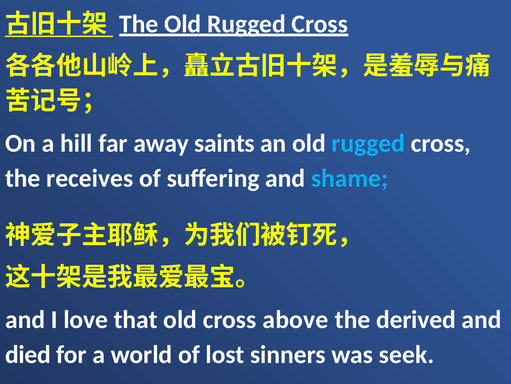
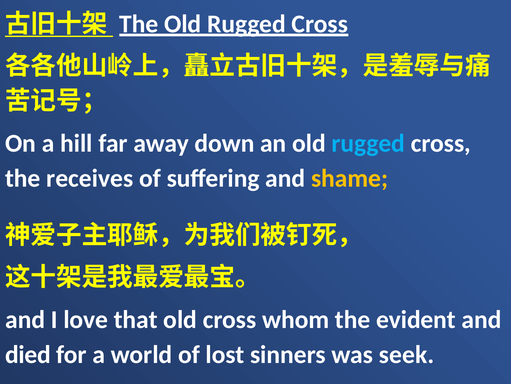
saints: saints -> down
shame colour: light blue -> yellow
above: above -> whom
derived: derived -> evident
